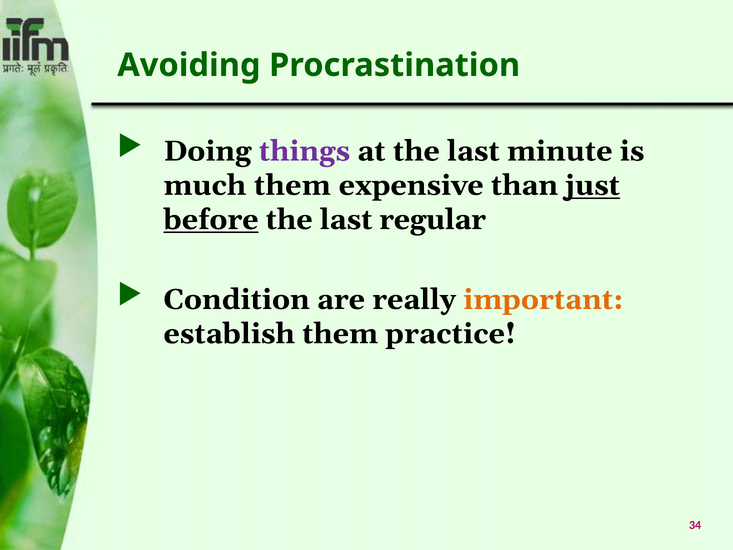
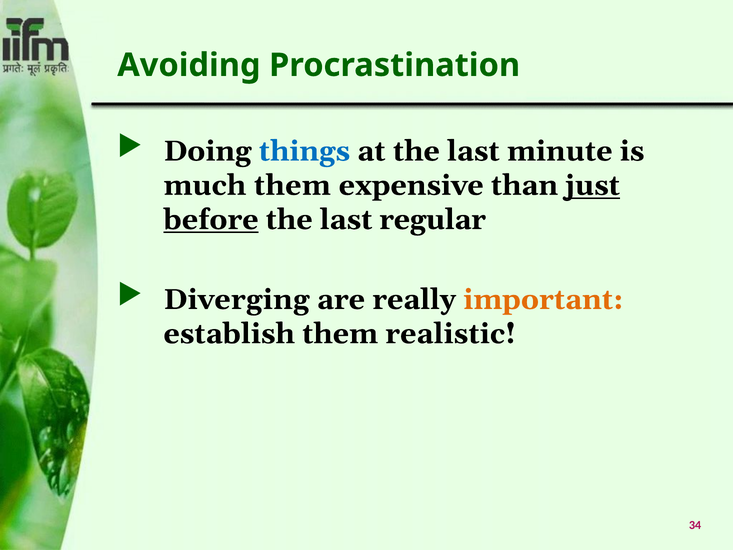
things colour: purple -> blue
Condition: Condition -> Diverging
practice: practice -> realistic
